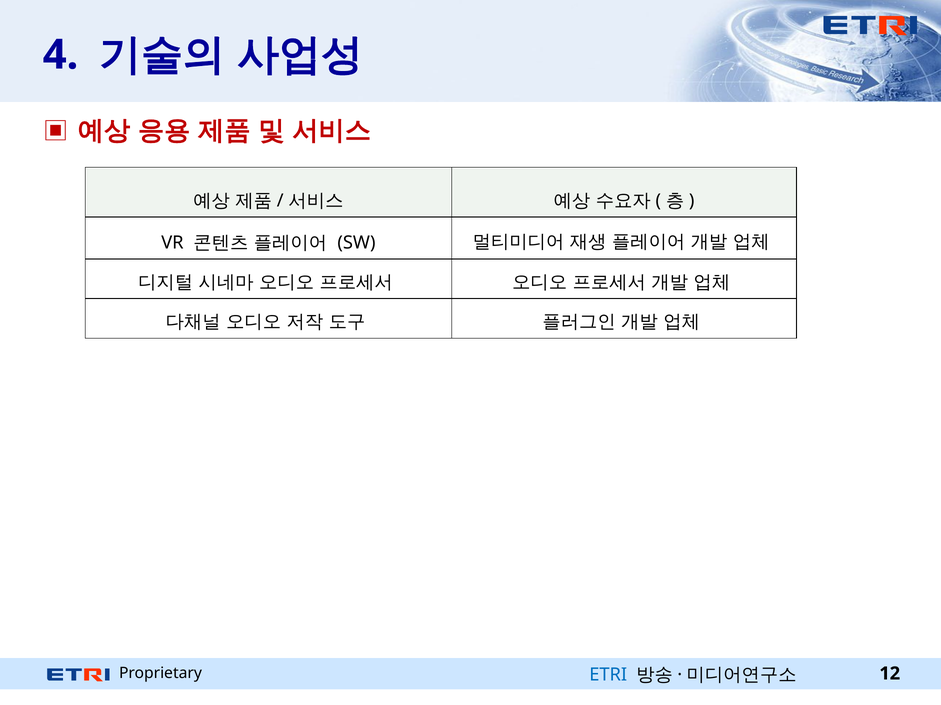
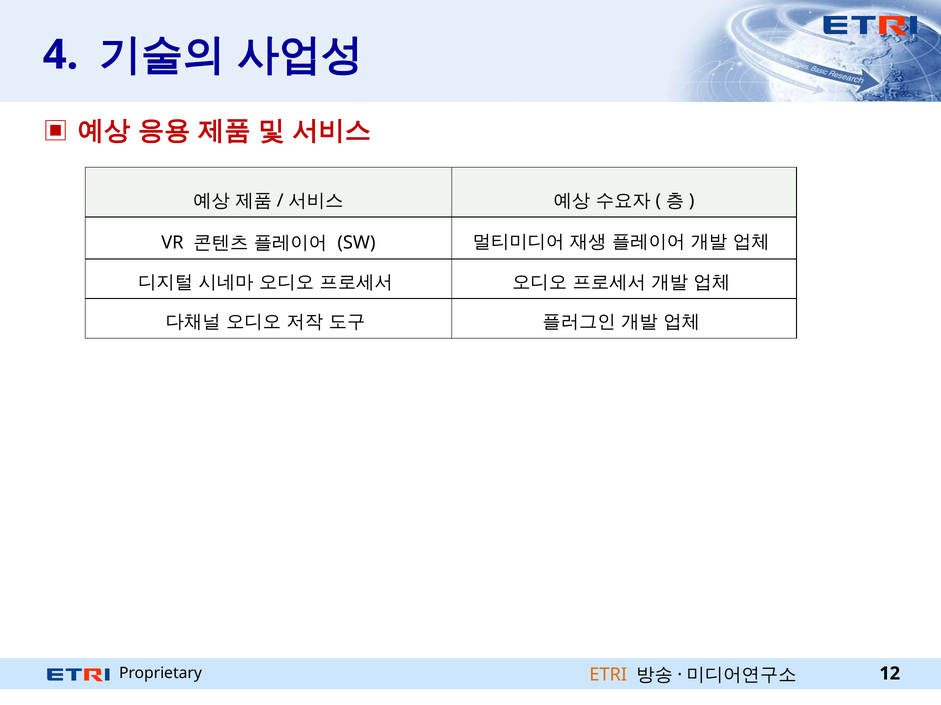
ETRI colour: blue -> orange
